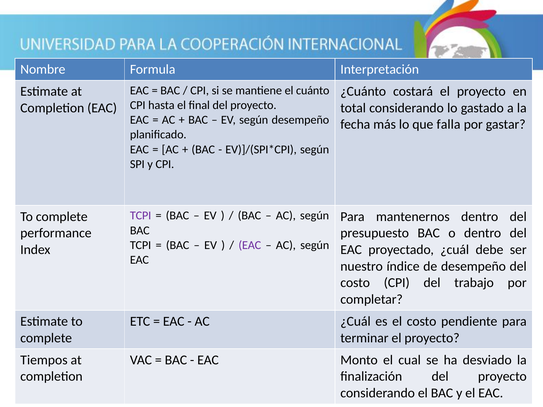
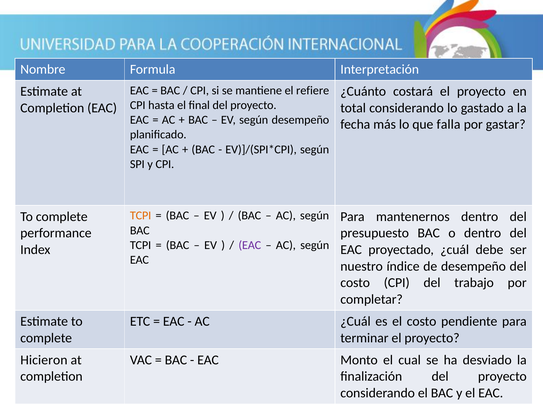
cuánto: cuánto -> refiere
TCPI at (141, 216) colour: purple -> orange
Tiempos: Tiempos -> Hicieron
